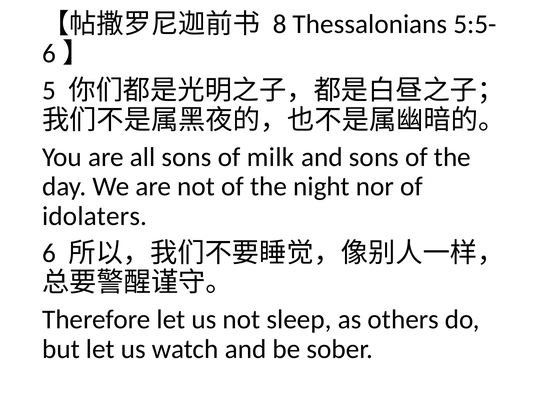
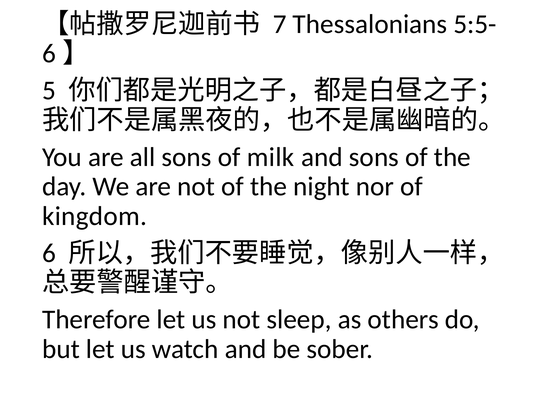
8: 8 -> 7
idolaters: idolaters -> kingdom
